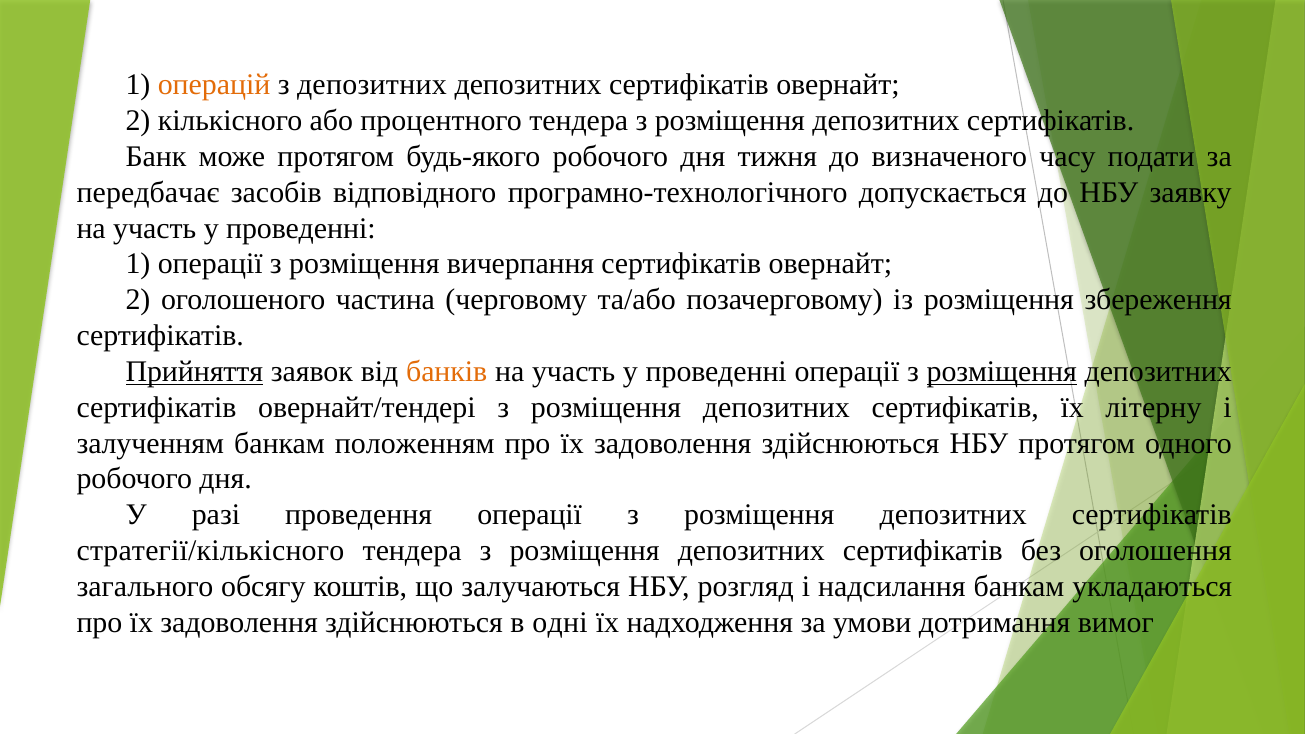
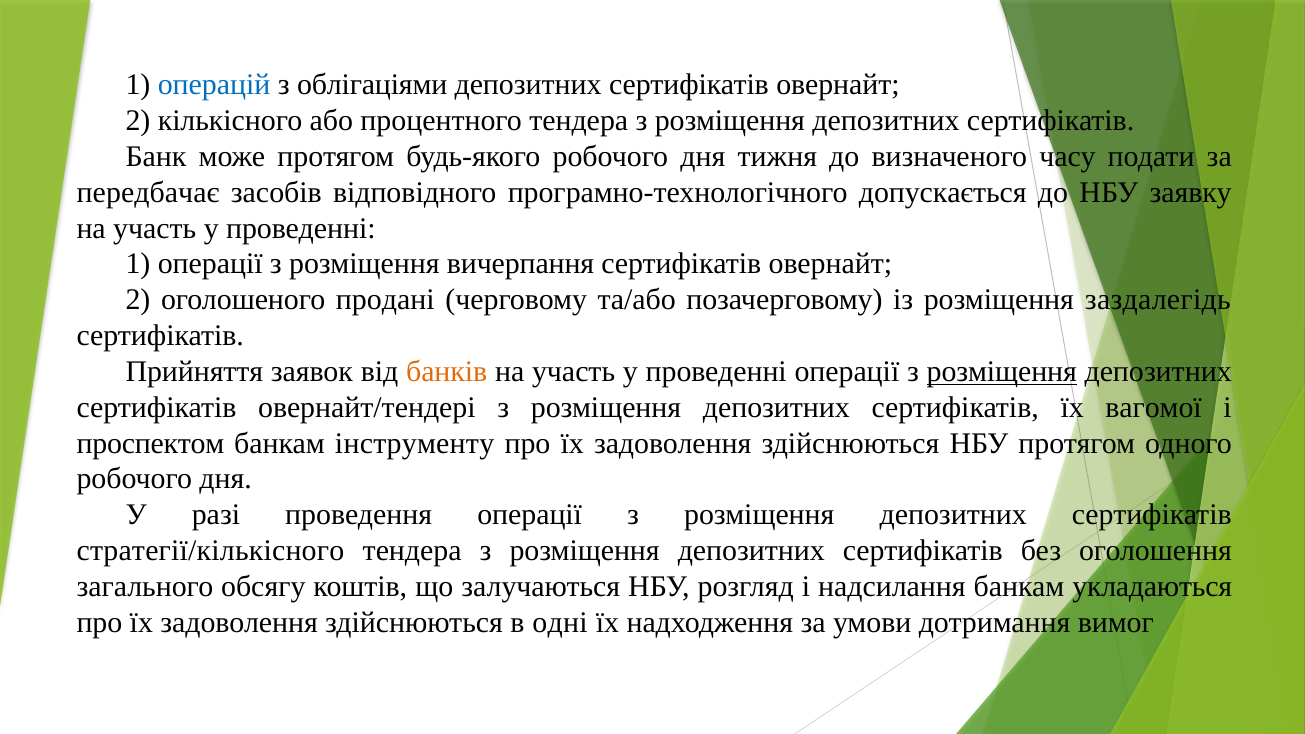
операцій colour: orange -> blue
з депозитних: депозитних -> облігаціями
частина: частина -> продані
збереження: збереження -> заздалегідь
Прийняття underline: present -> none
літерну: літерну -> вагомої
залученням: залученням -> проспектом
положенням: положенням -> інструменту
